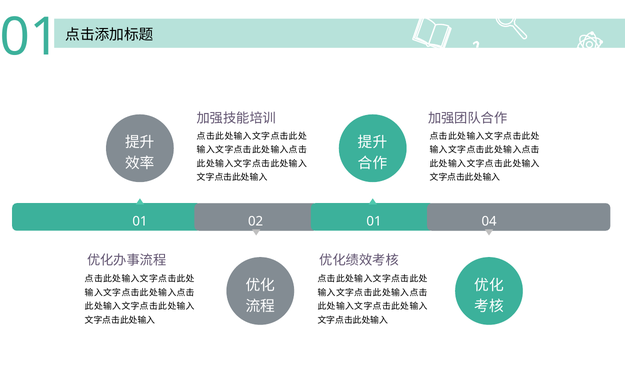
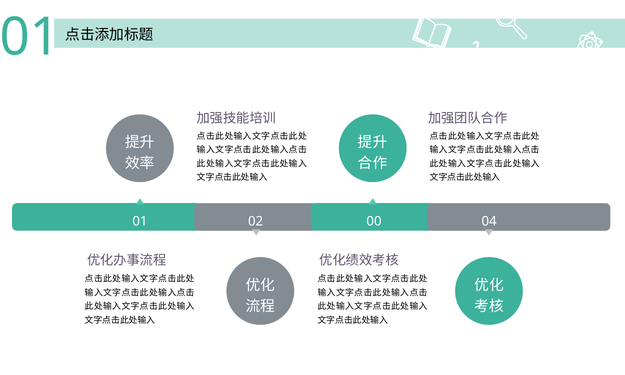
02 01: 01 -> 00
